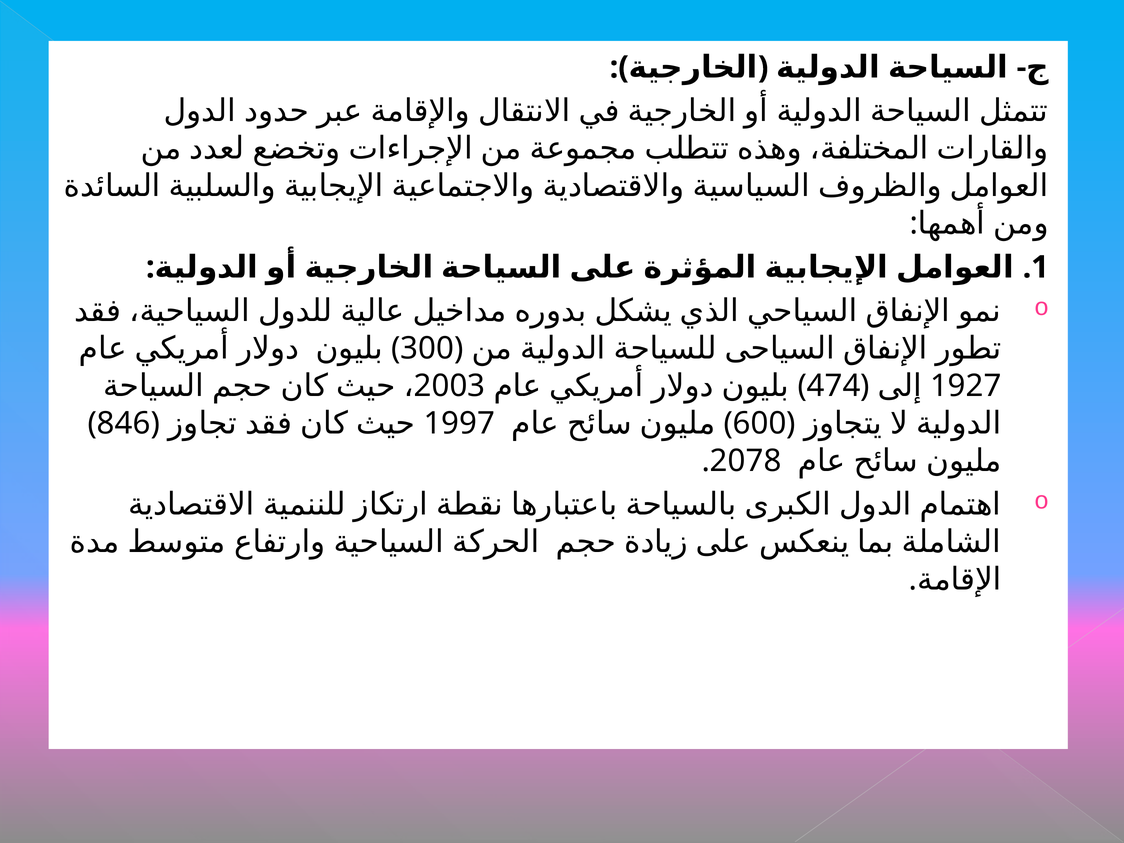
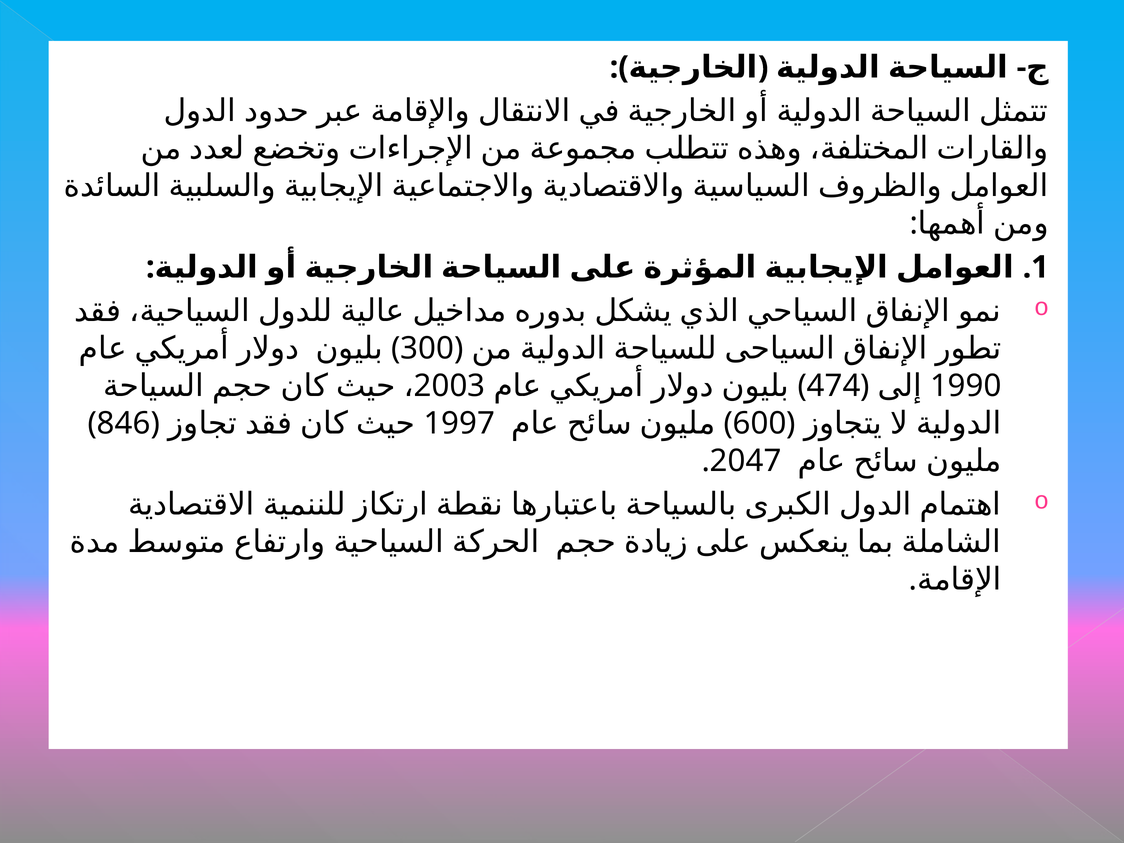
1927: 1927 -> 1990
2078: 2078 -> 2047
